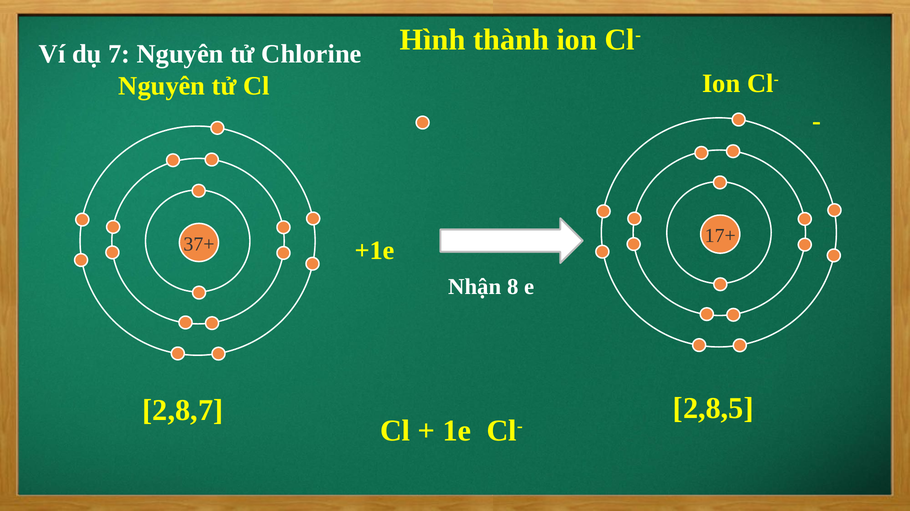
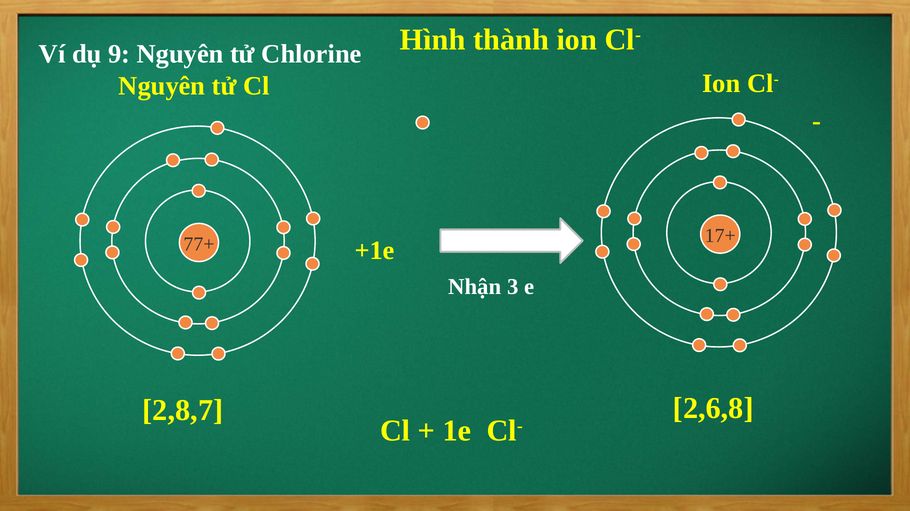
7: 7 -> 9
37+: 37+ -> 77+
8: 8 -> 3
2,8,5: 2,8,5 -> 2,6,8
